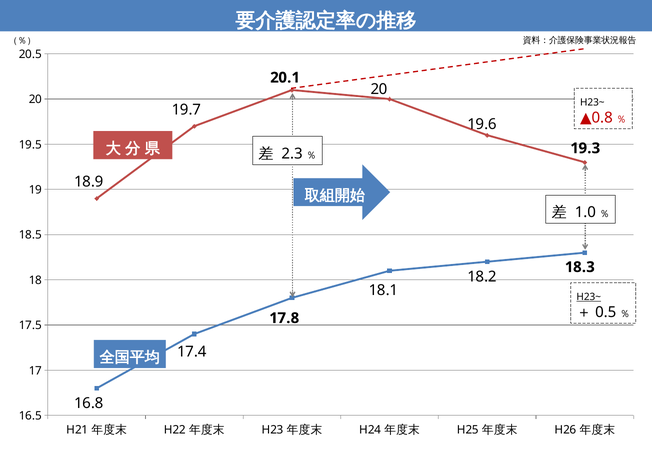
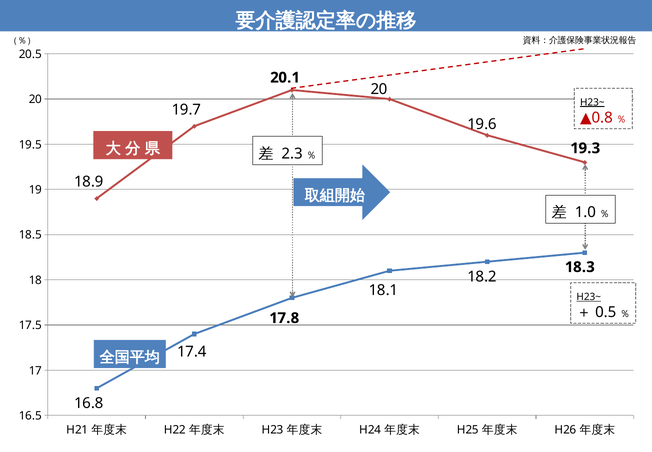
H23~ at (592, 102) underline: none -> present
